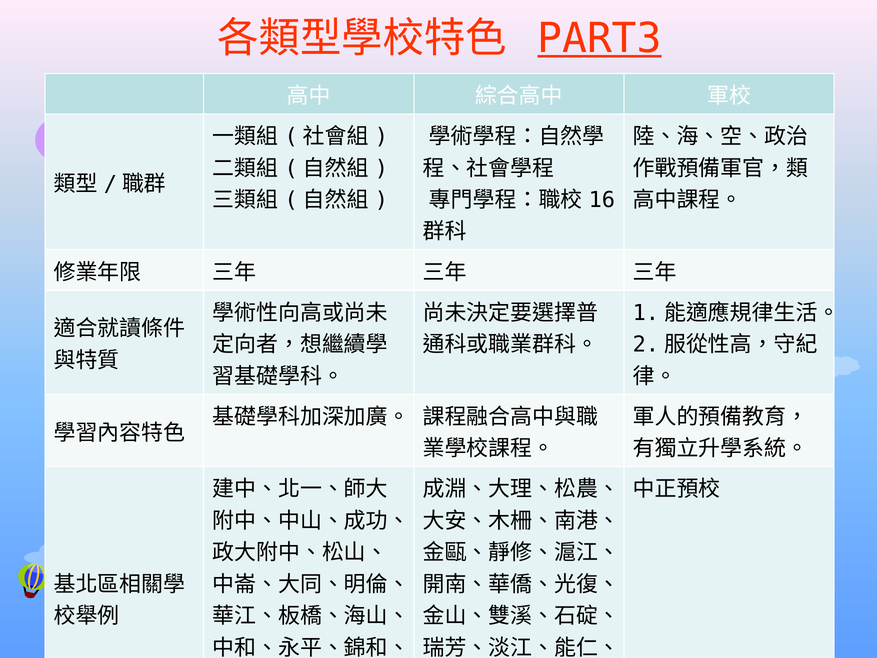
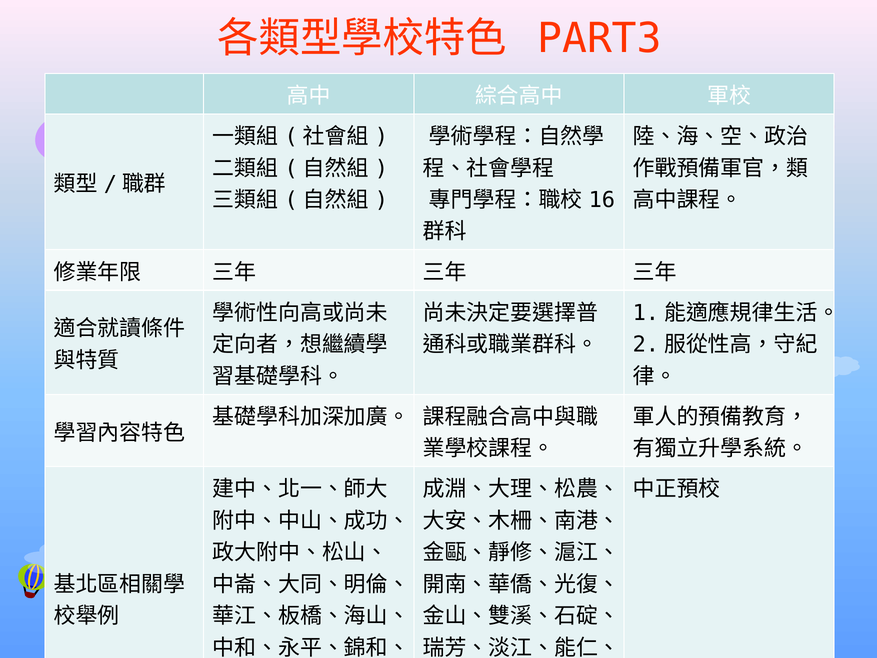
PART3 underline: present -> none
